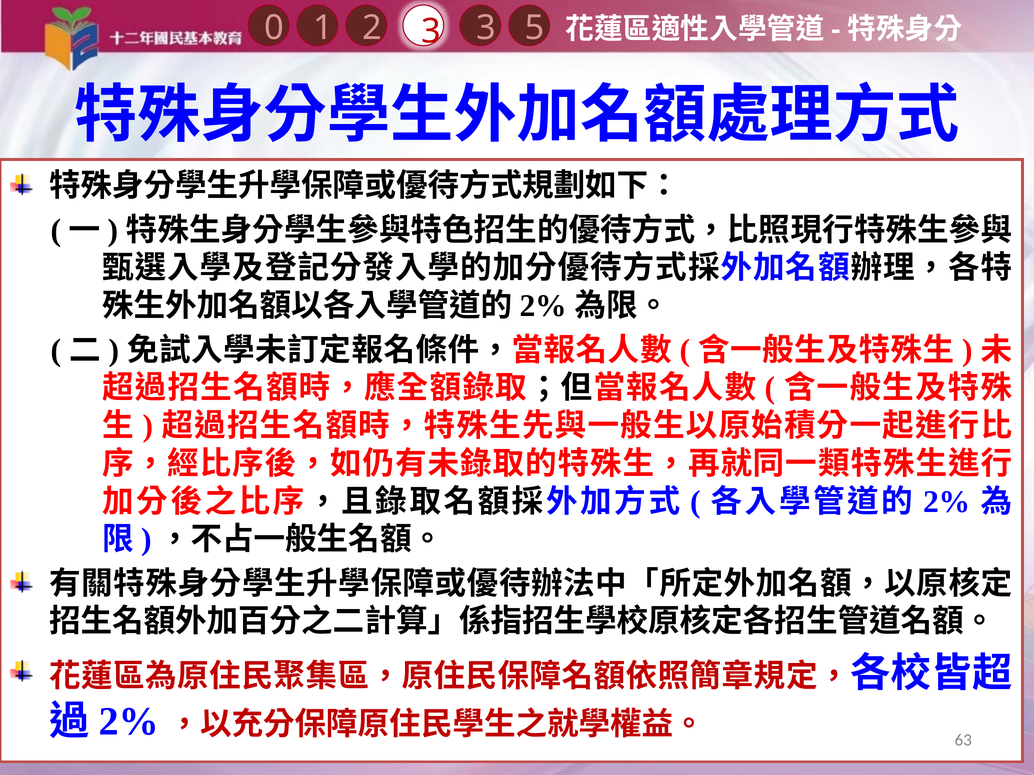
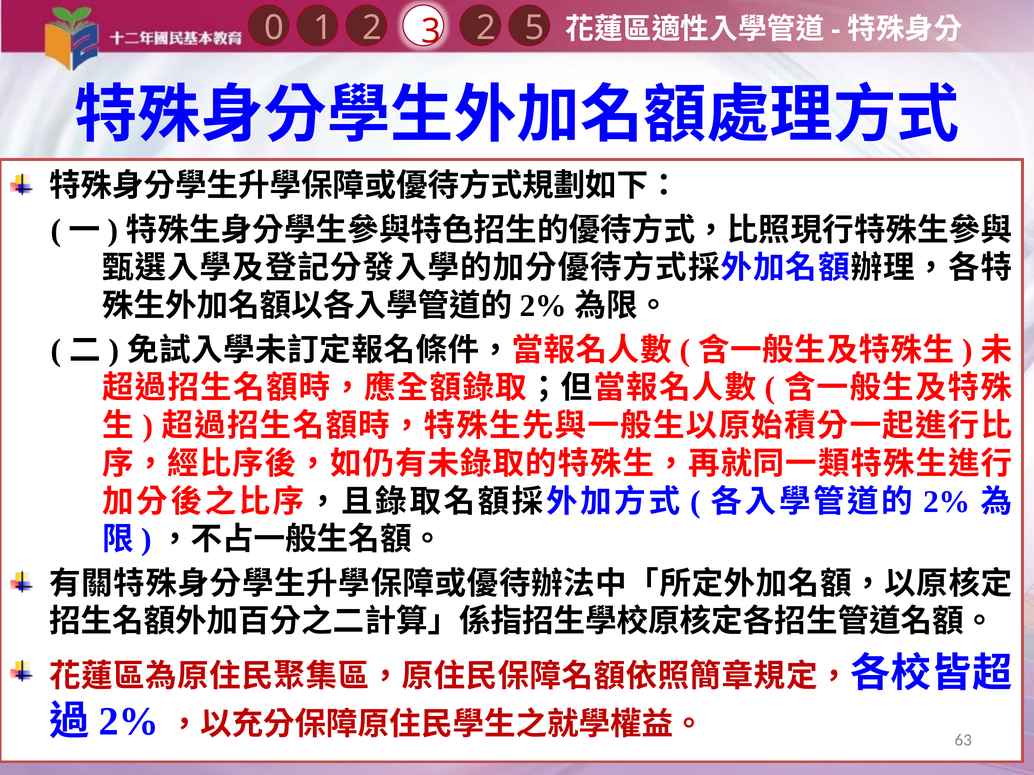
1 3: 3 -> 2
